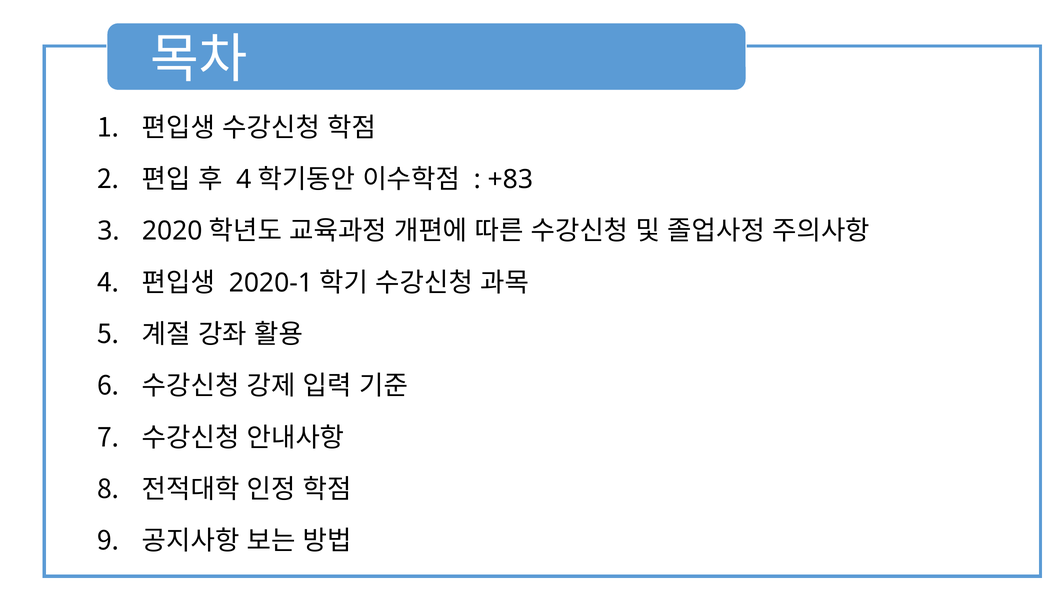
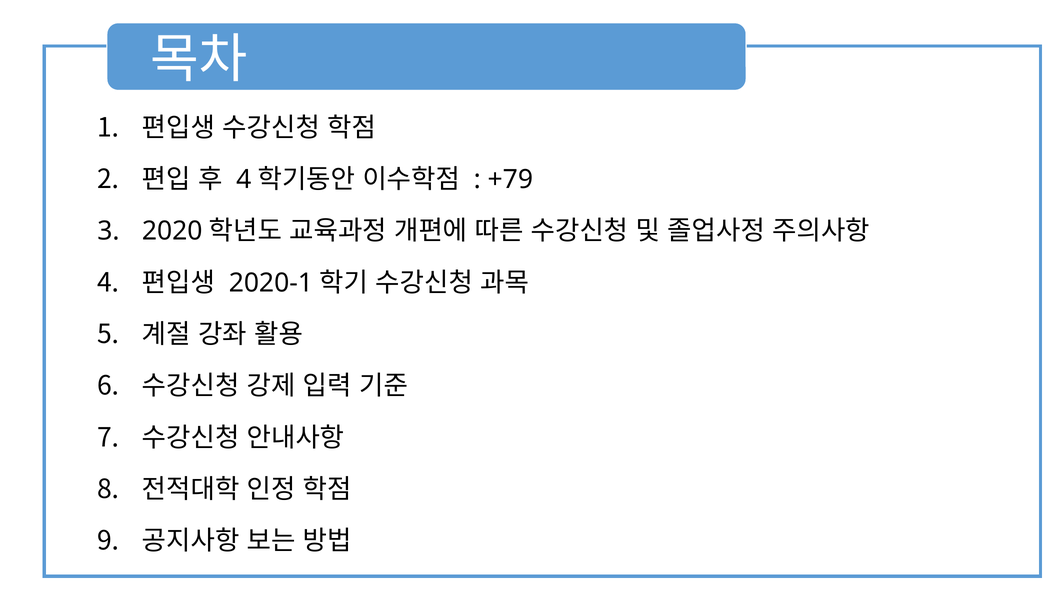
+83: +83 -> +79
